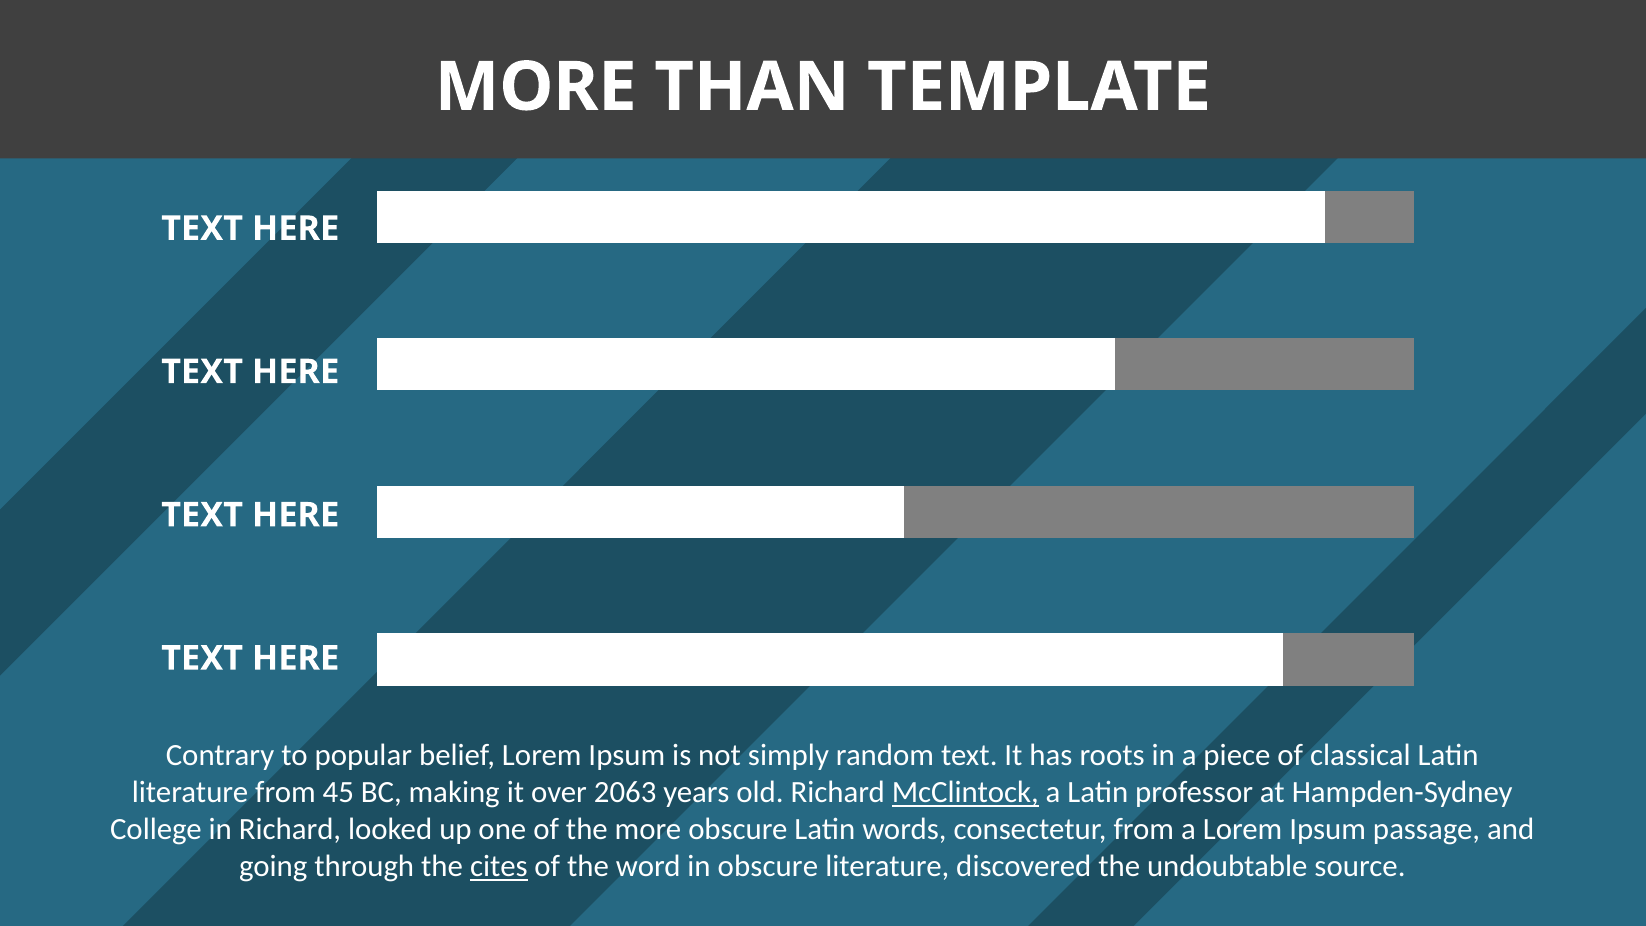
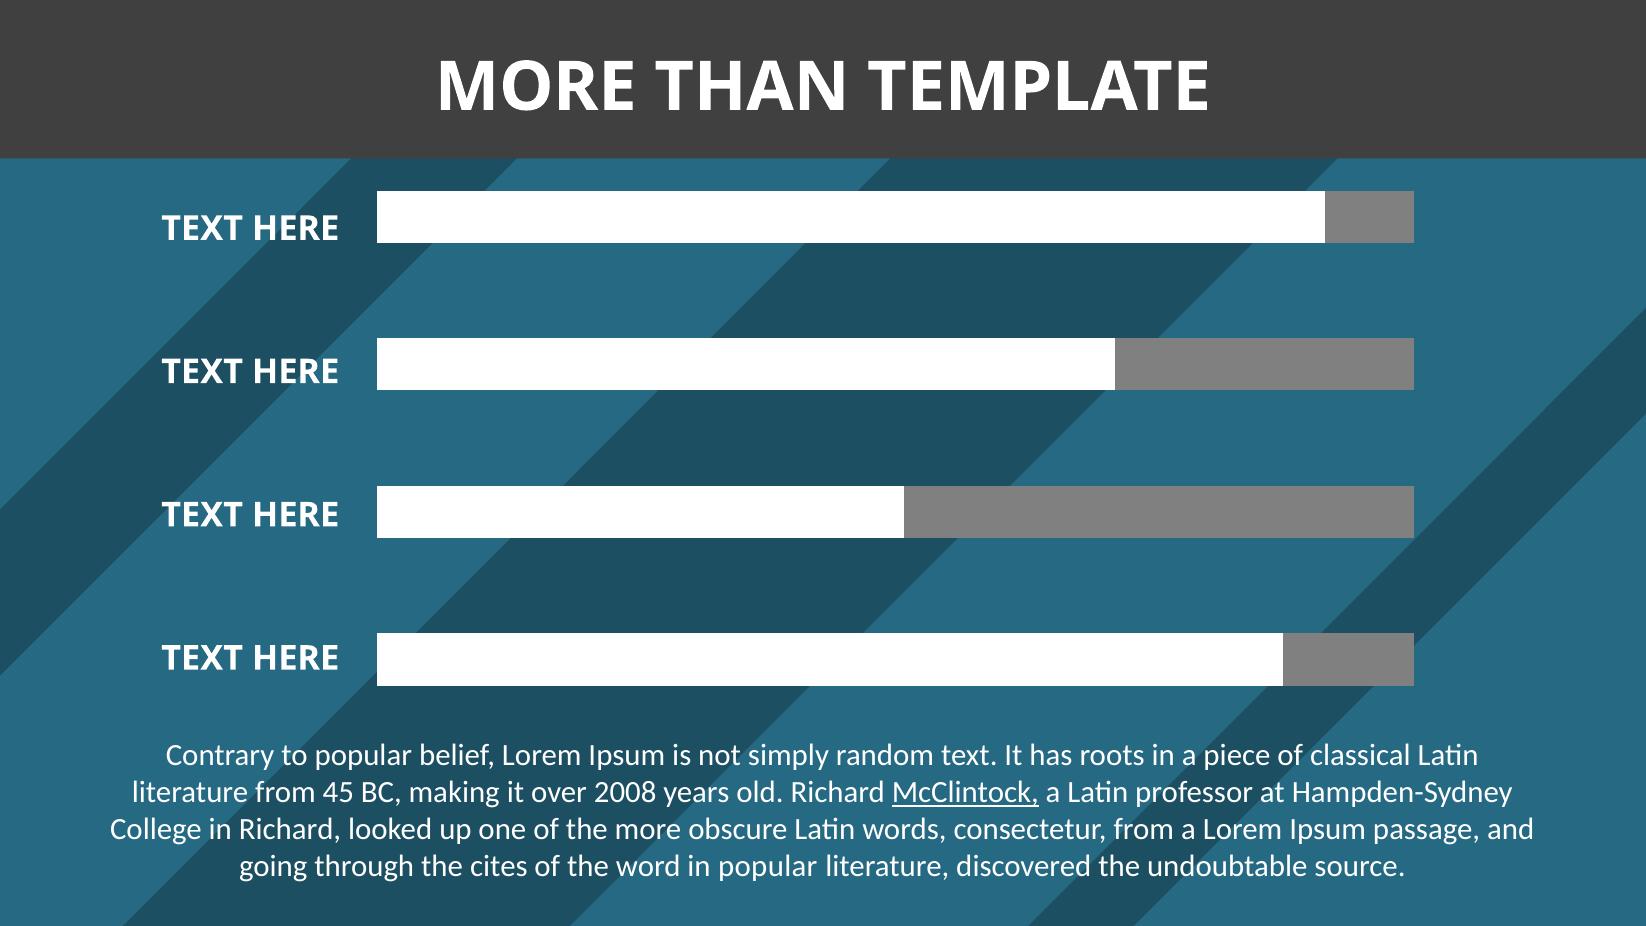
2063: 2063 -> 2008
cites underline: present -> none
in obscure: obscure -> popular
